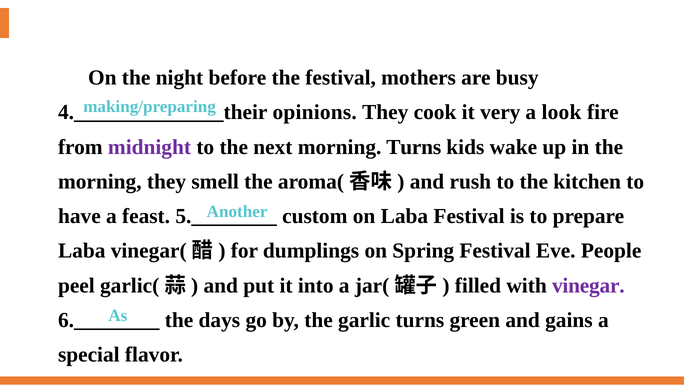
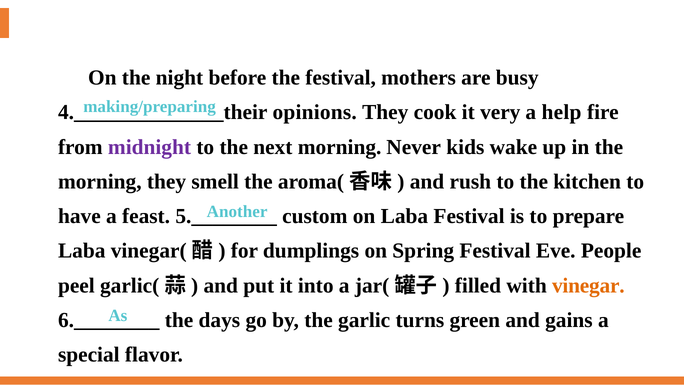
look: look -> help
morning Turns: Turns -> Never
vinegar colour: purple -> orange
